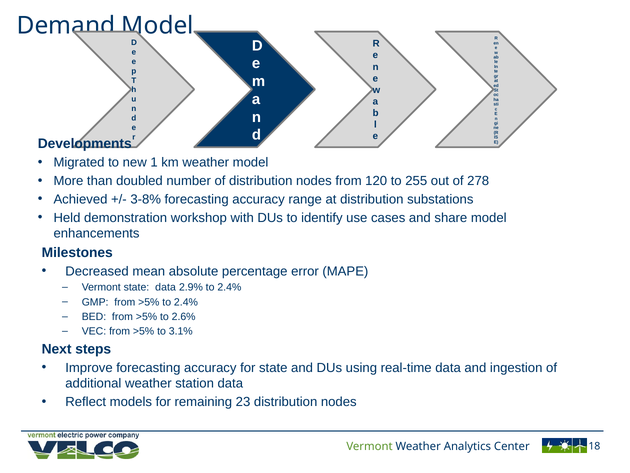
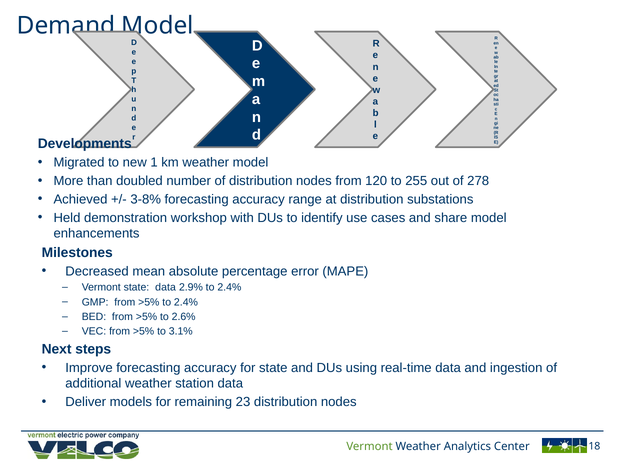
Reflect: Reflect -> Deliver
